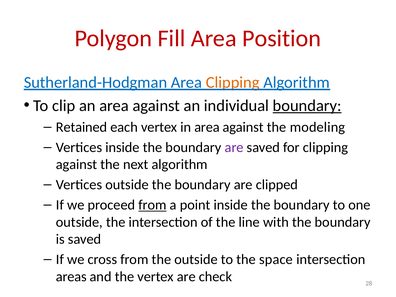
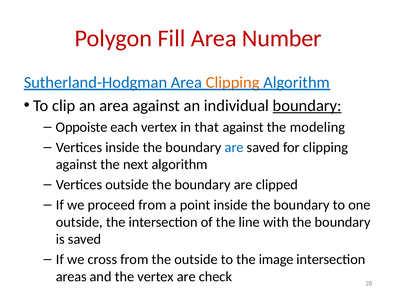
Position: Position -> Number
Retained: Retained -> Oppoiste
in area: area -> that
are at (234, 147) colour: purple -> blue
from at (152, 205) underline: present -> none
space: space -> image
